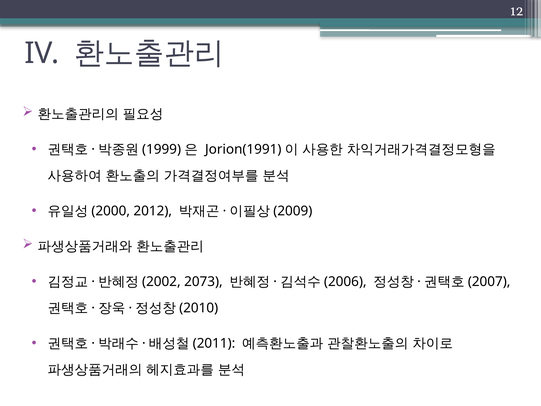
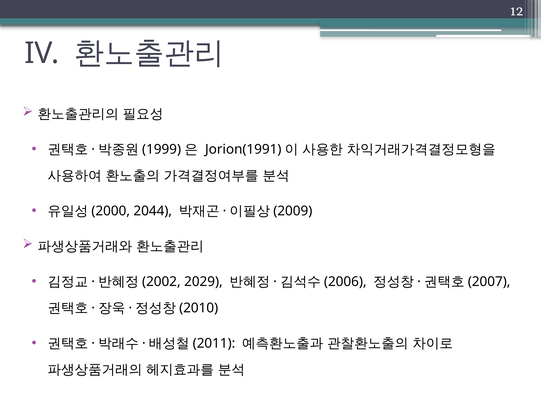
2012: 2012 -> 2044
2073: 2073 -> 2029
